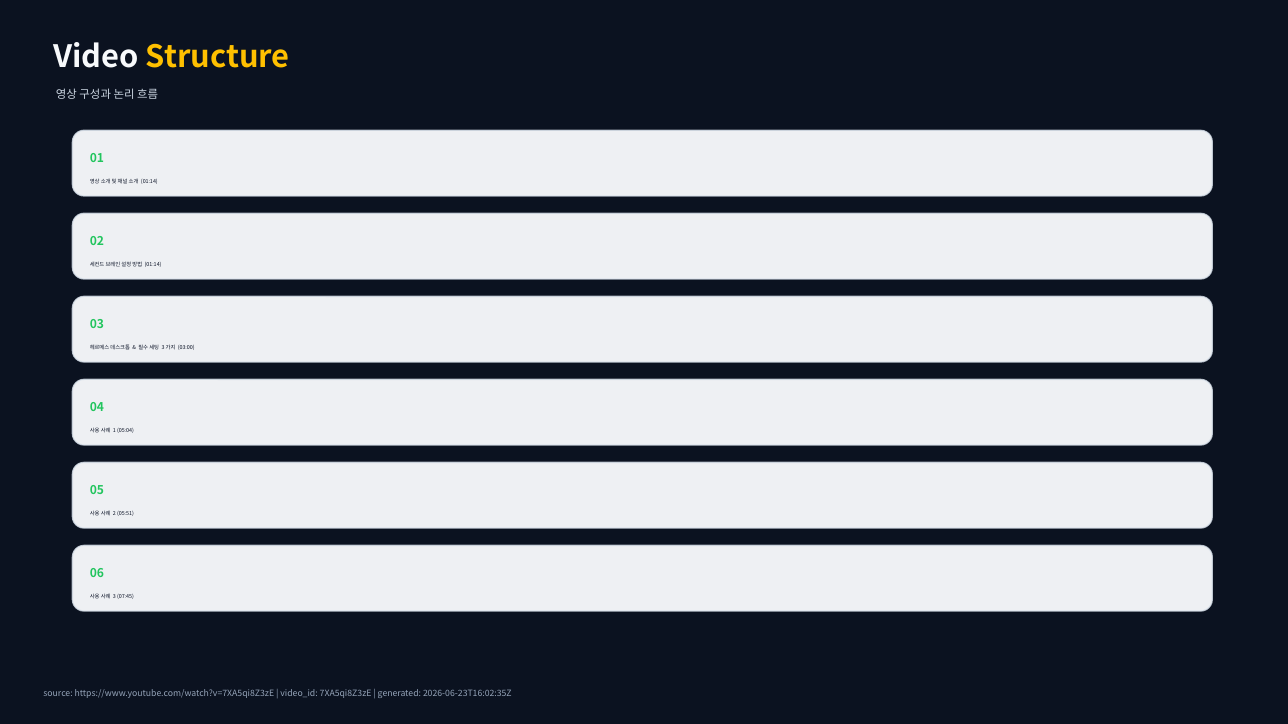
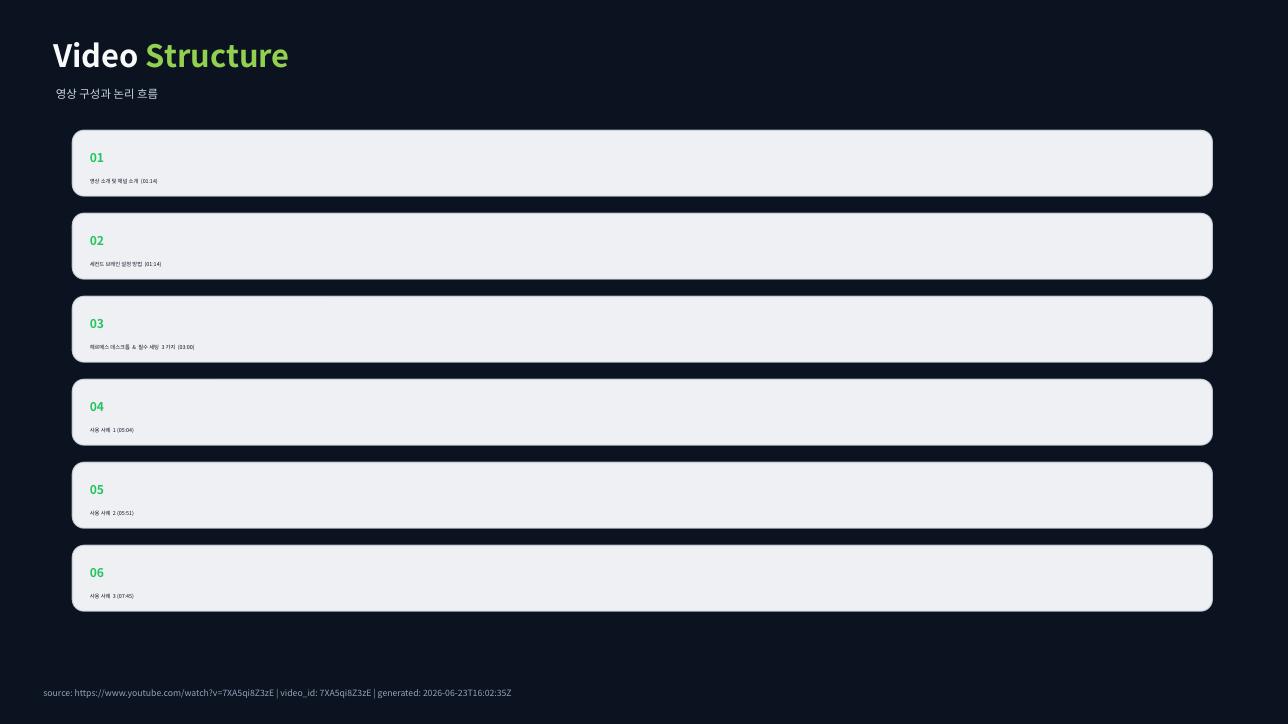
Structure colour: yellow -> light green
